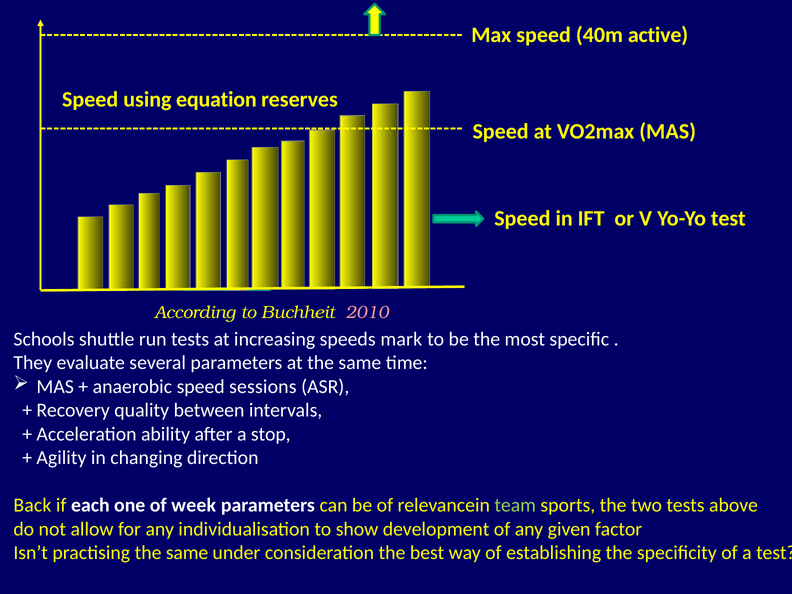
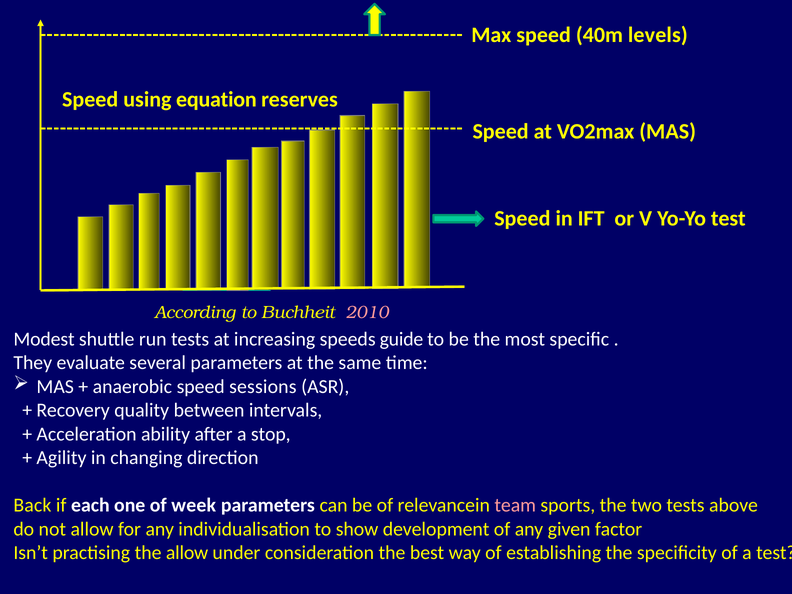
active: active -> levels
Schools: Schools -> Modest
mark: mark -> guide
team colour: light green -> pink
practising the same: same -> allow
